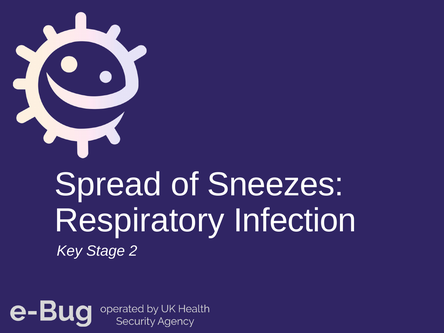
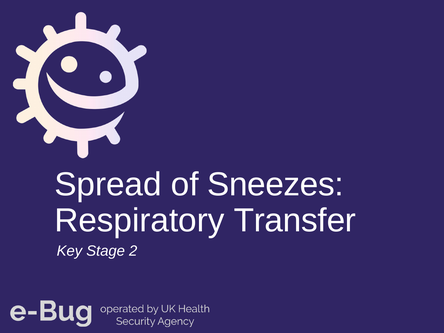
Infection: Infection -> Transfer
